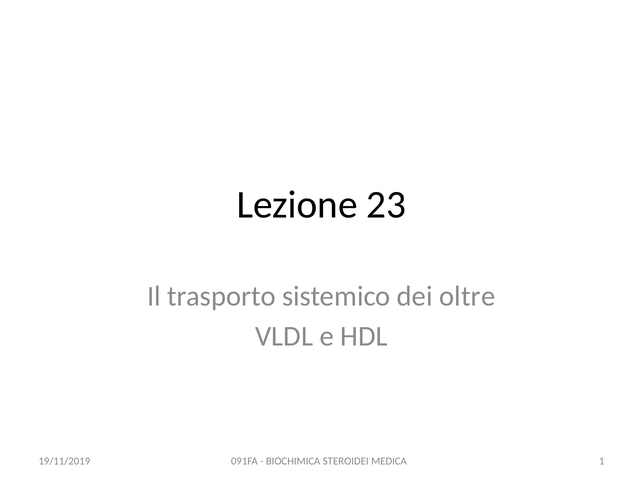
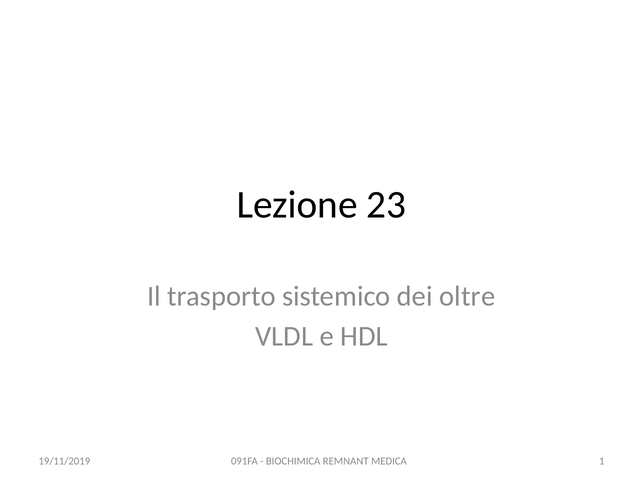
STEROIDEI: STEROIDEI -> REMNANT
